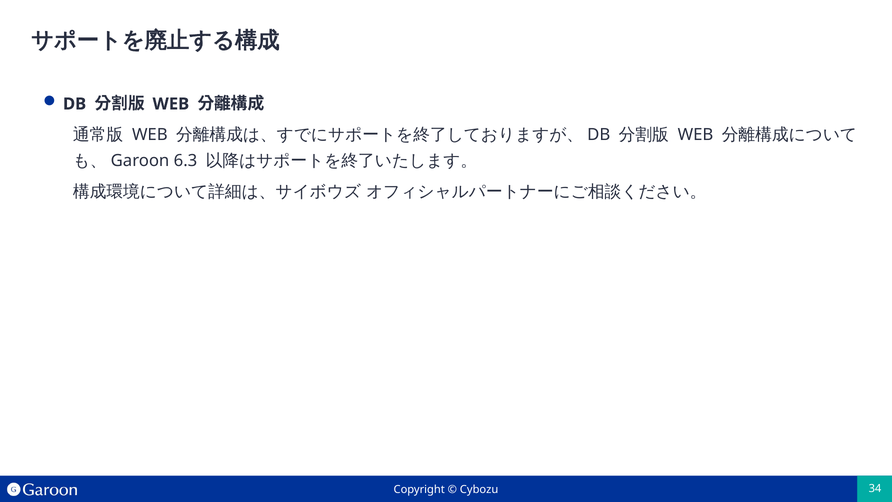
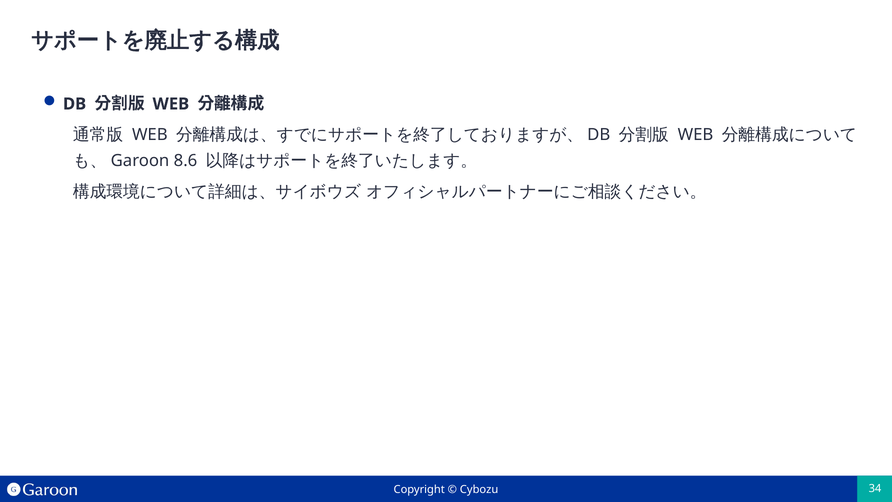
6.3: 6.3 -> 8.6
